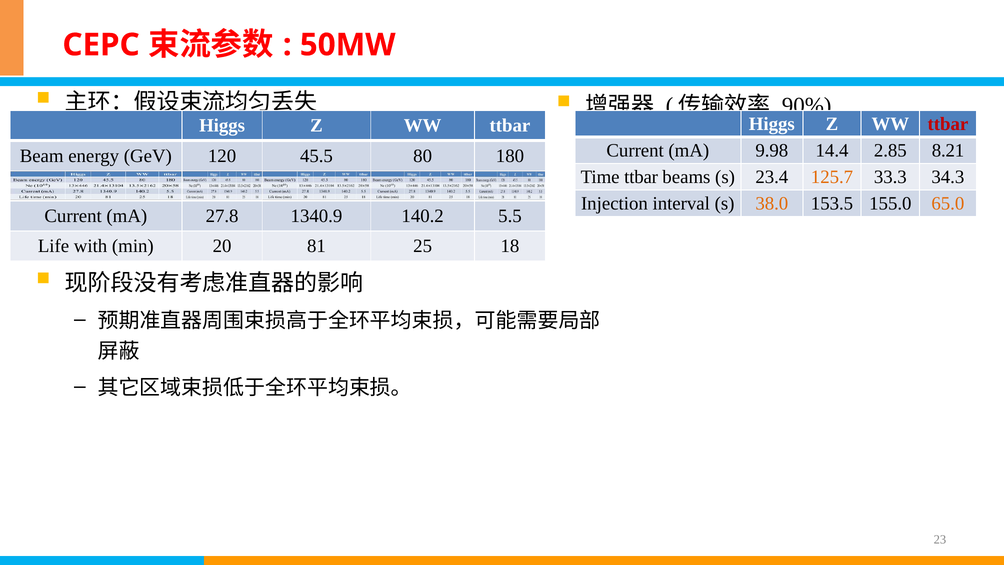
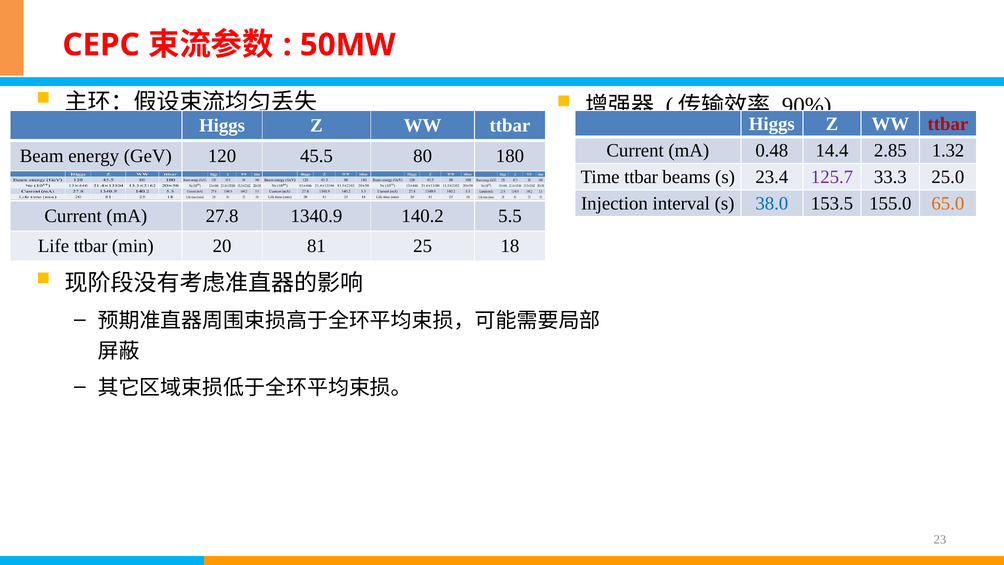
9.98: 9.98 -> 0.48
8.21: 8.21 -> 1.32
125.7 colour: orange -> purple
34.3: 34.3 -> 25.0
38.0 colour: orange -> blue
with at (91, 246): with -> ttbar
